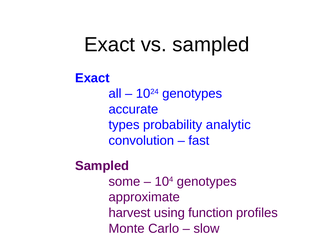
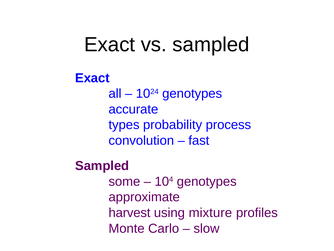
analytic: analytic -> process
function: function -> mixture
